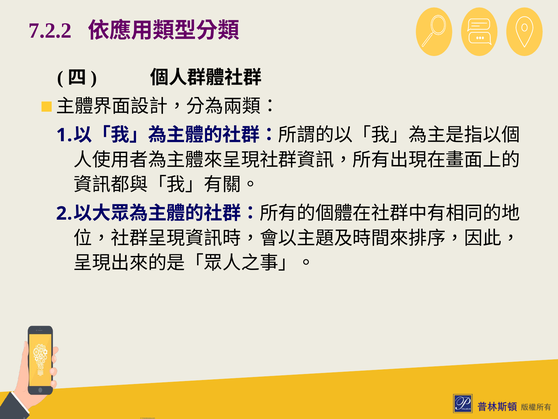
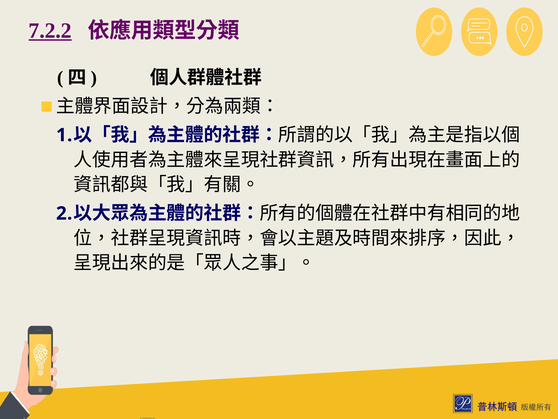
7.2.2 underline: none -> present
